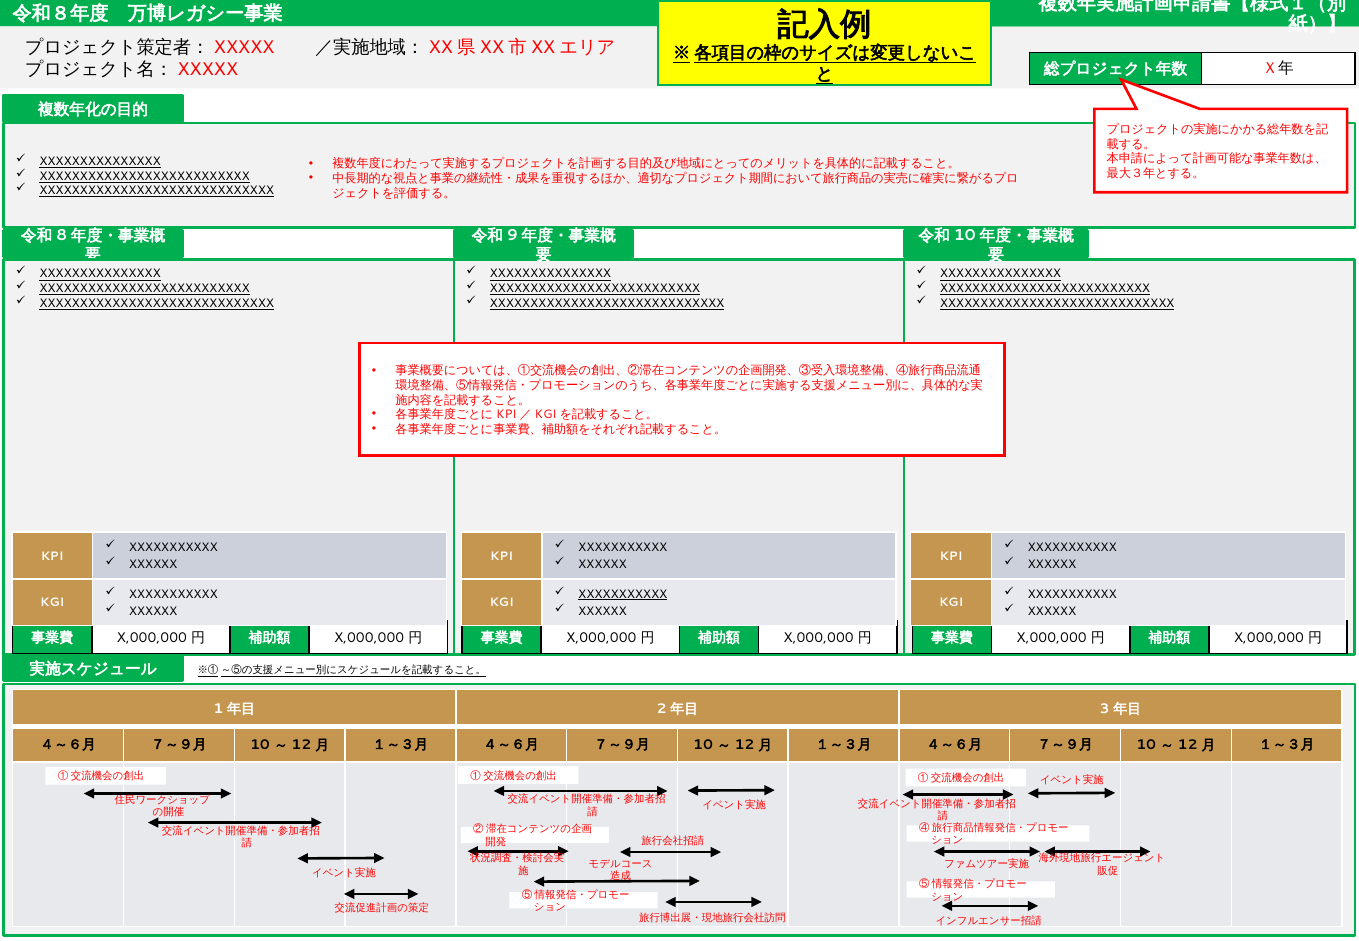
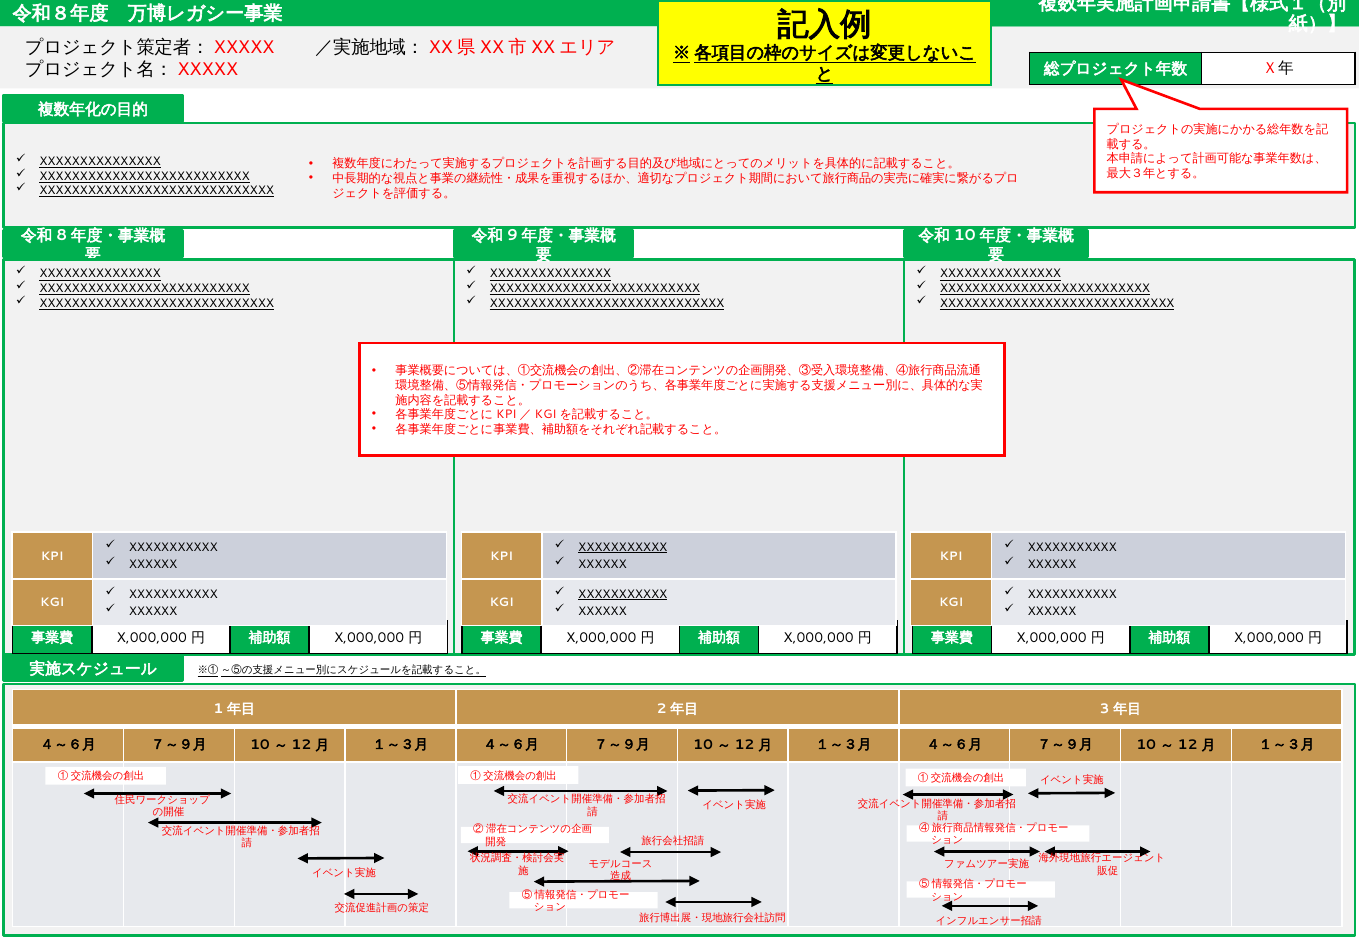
XXXXXXXXXXX at (623, 547) underline: none -> present
